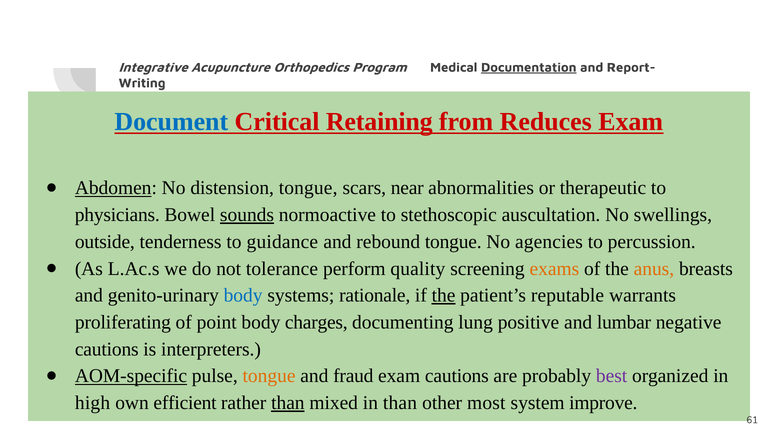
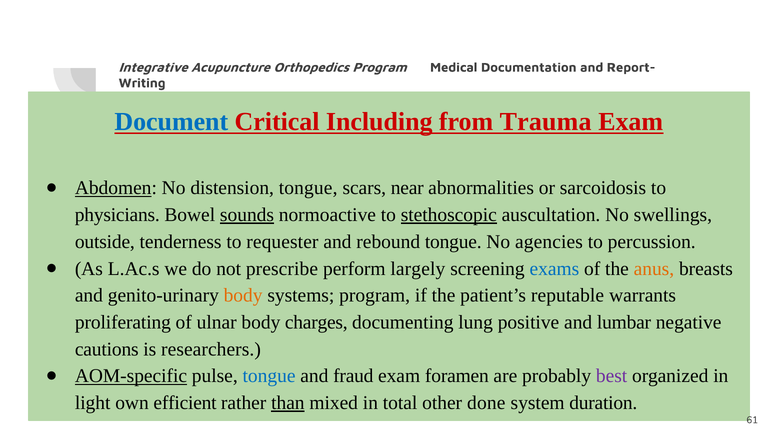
Documentation underline: present -> none
Retaining: Retaining -> Including
Reduces: Reduces -> Trauma
therapeutic: therapeutic -> sarcoidosis
stethoscopic underline: none -> present
guidance: guidance -> requester
tolerance: tolerance -> prescribe
quality: quality -> largely
exams colour: orange -> blue
body at (243, 295) colour: blue -> orange
systems rationale: rationale -> program
the at (444, 295) underline: present -> none
point: point -> ulnar
interpreters: interpreters -> researchers
tongue at (269, 376) colour: orange -> blue
exam cautions: cautions -> foramen
high: high -> light
in than: than -> total
most: most -> done
improve: improve -> duration
